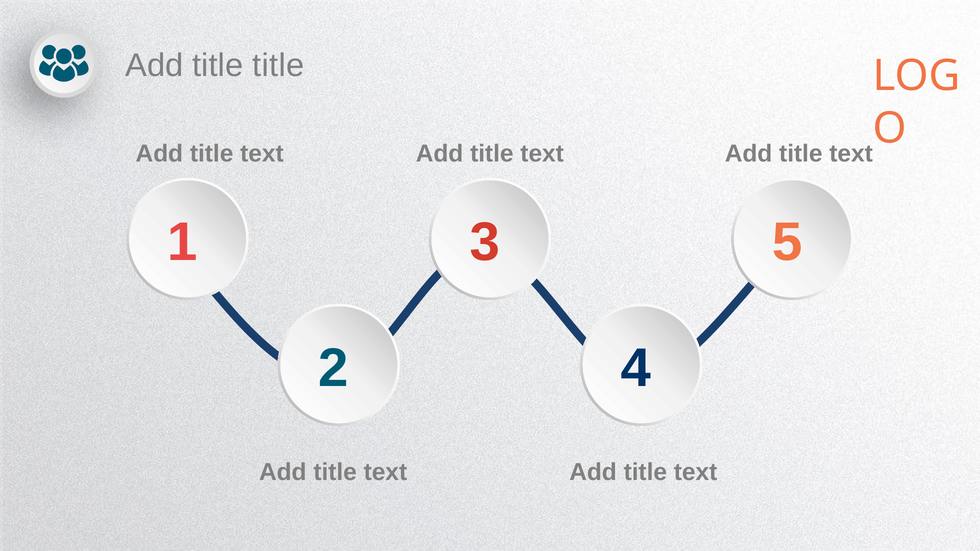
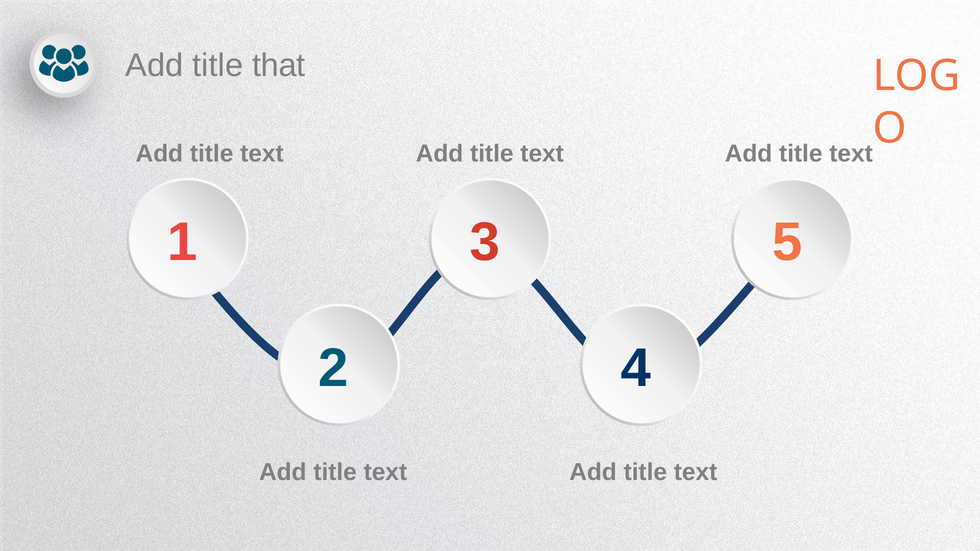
title title: title -> that
